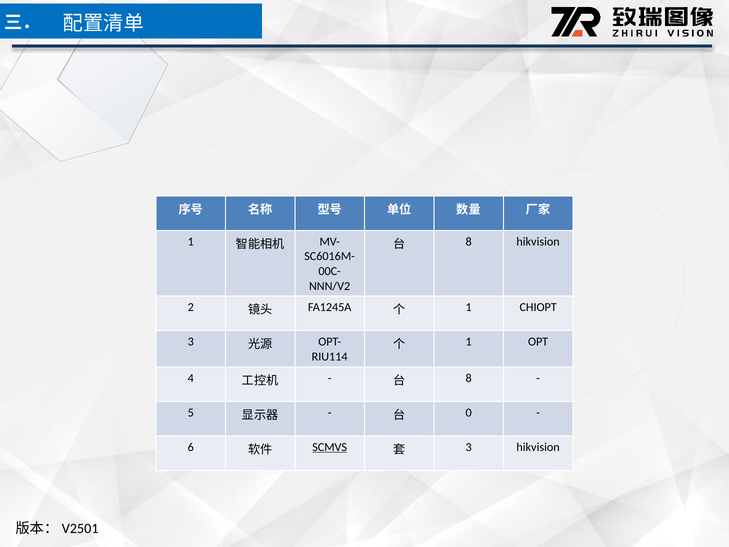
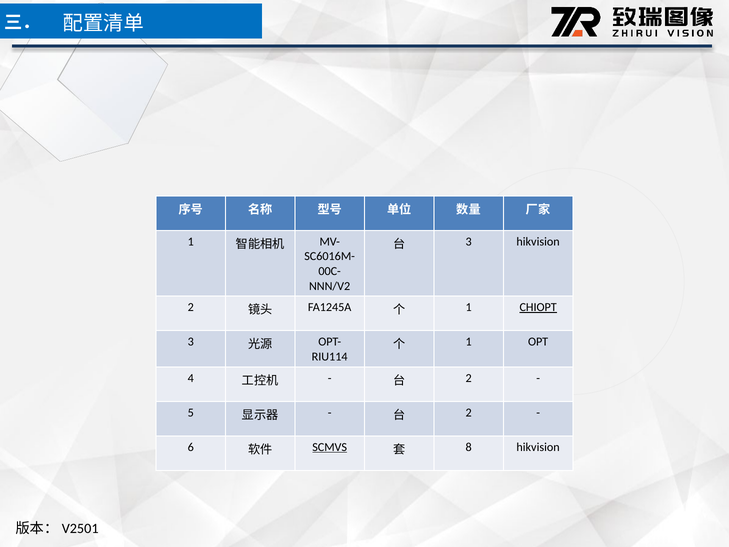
8 at (469, 242): 8 -> 3
CHIOPT underline: none -> present
8 at (469, 378): 8 -> 2
0 at (469, 412): 0 -> 2
3 at (469, 447): 3 -> 8
